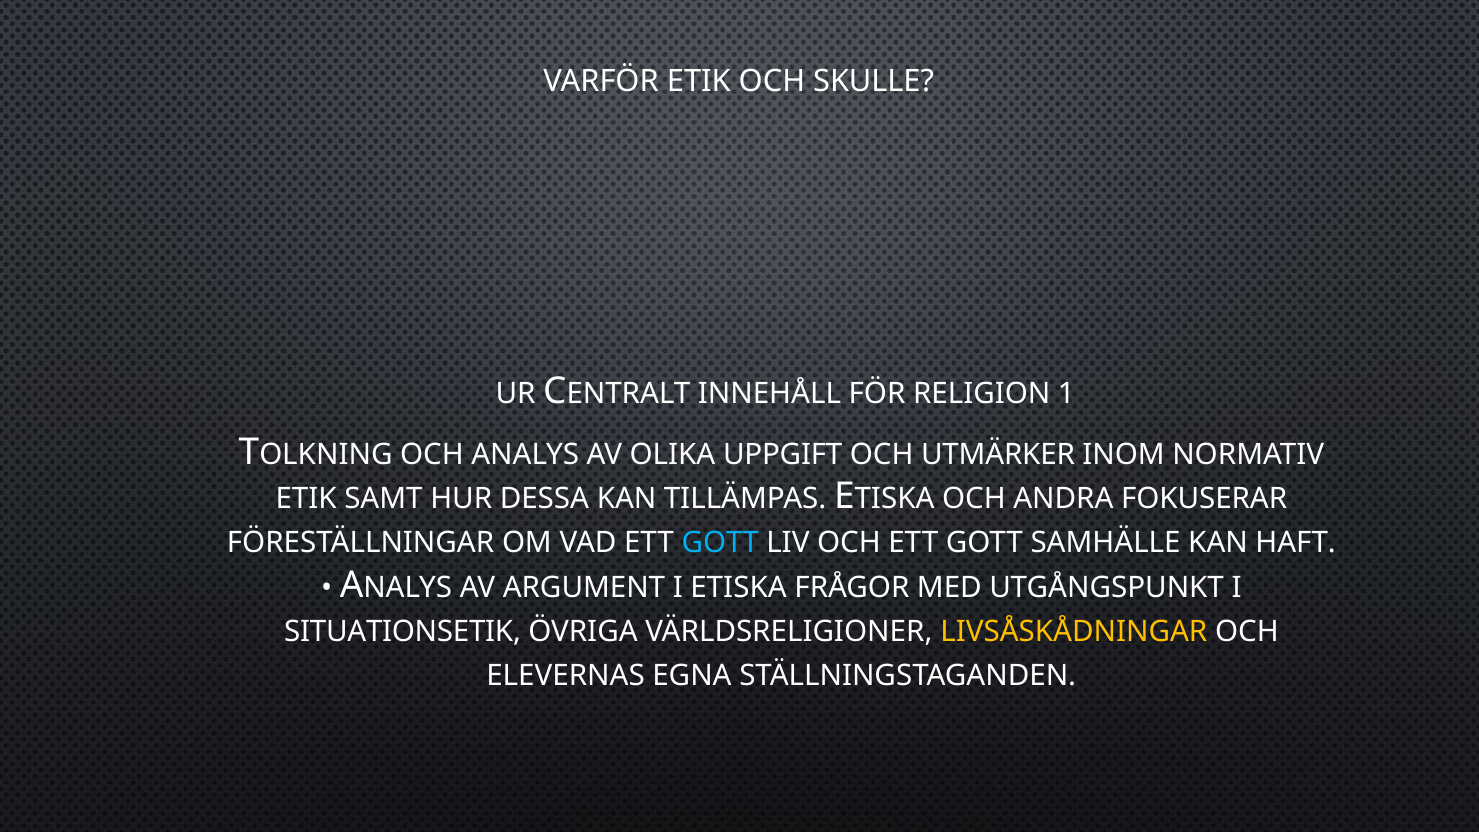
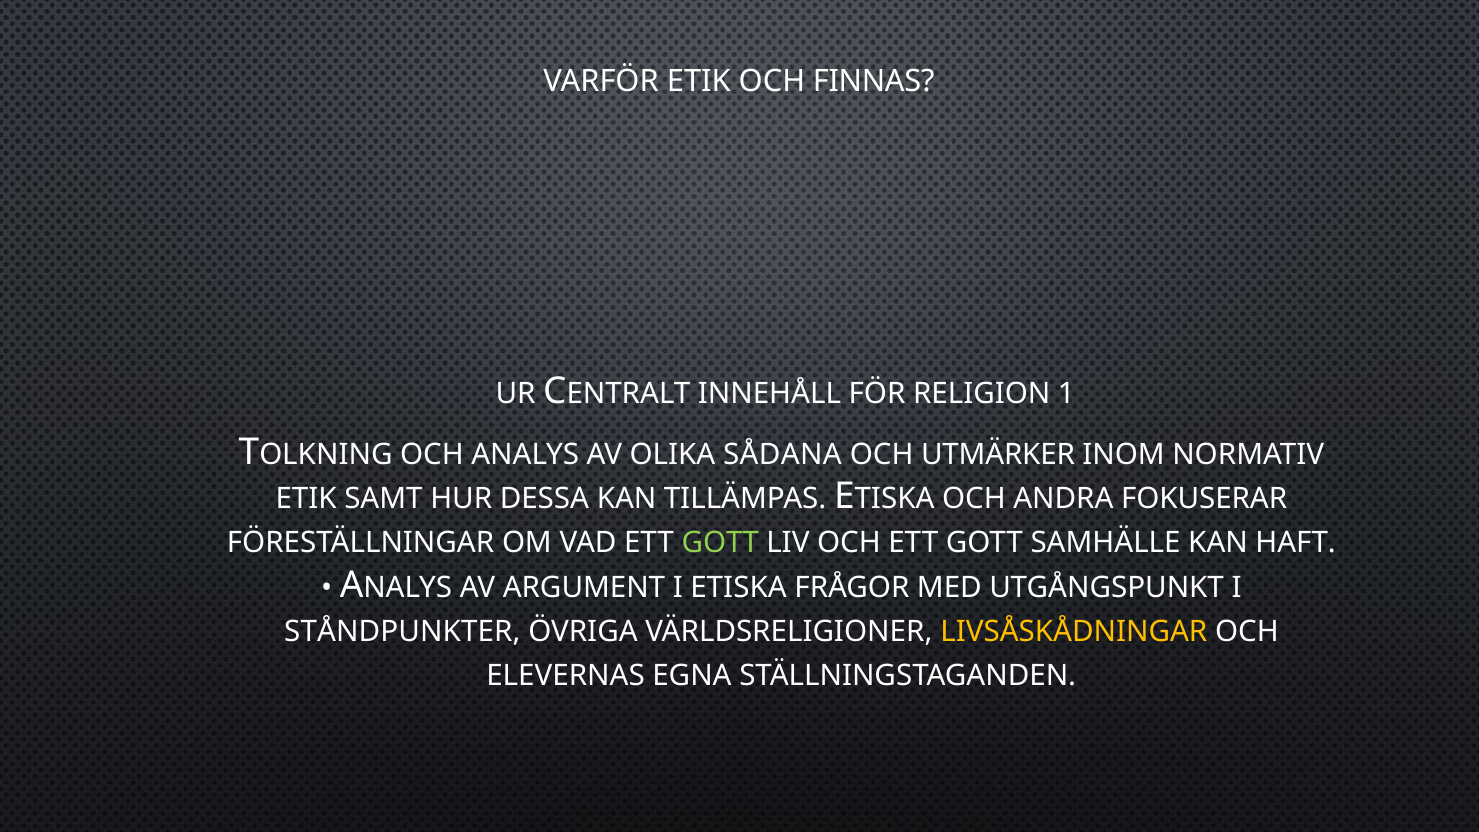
SKULLE: SKULLE -> FINNAS
UPPGIFT: UPPGIFT -> SÅDANA
GOTT at (720, 543) colour: light blue -> light green
SITUATIONSETIK: SITUATIONSETIK -> STÅNDPUNKTER
